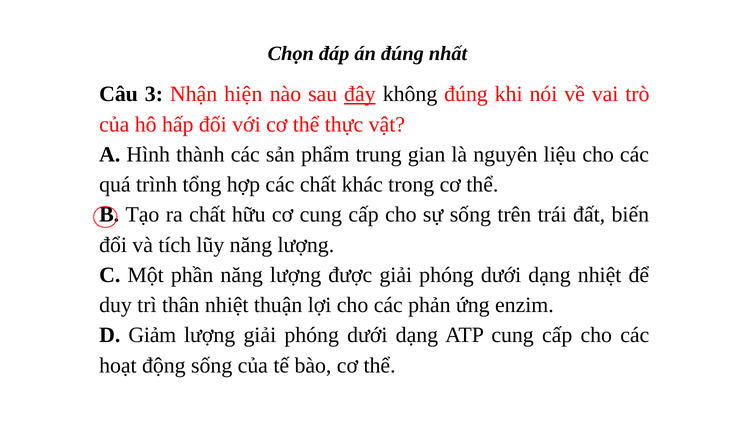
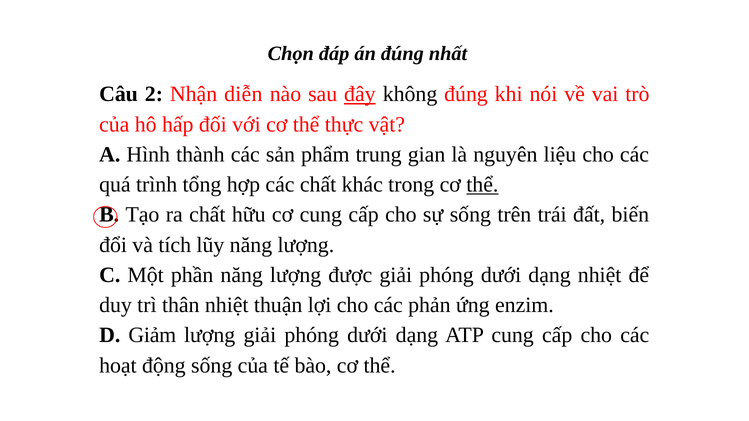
3: 3 -> 2
hiện: hiện -> diễn
thể at (482, 185) underline: none -> present
